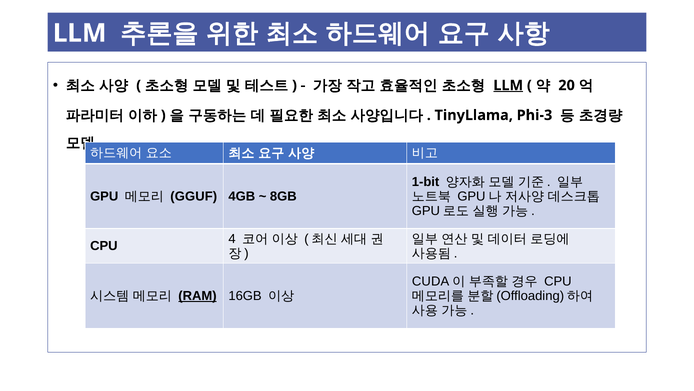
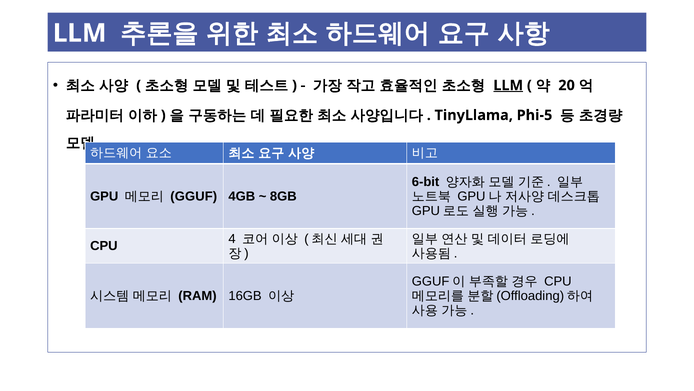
Phi-3: Phi-3 -> Phi-5
1-bit: 1-bit -> 6-bit
CUDA at (431, 281): CUDA -> GGUF
RAM underline: present -> none
